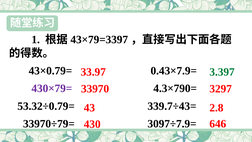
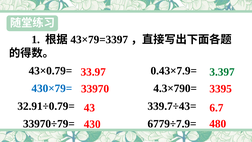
430×79= colour: purple -> blue
3297: 3297 -> 3395
53.32÷0.79=: 53.32÷0.79= -> 32.91÷0.79=
2.8: 2.8 -> 6.7
3097÷7.9=: 3097÷7.9= -> 6779÷7.9=
646: 646 -> 480
